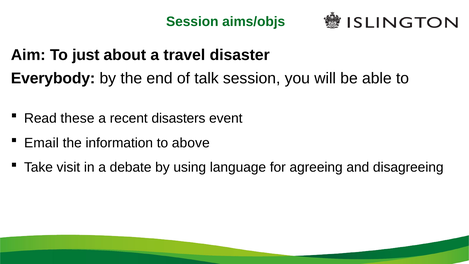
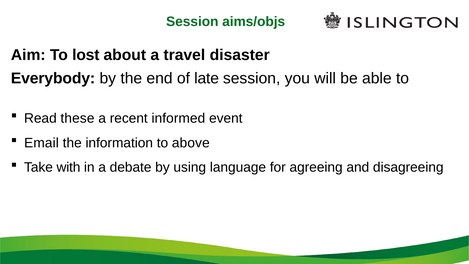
just: just -> lost
talk: talk -> late
disasters: disasters -> informed
visit: visit -> with
